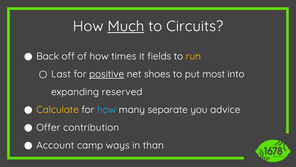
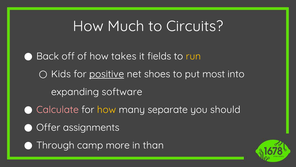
Much underline: present -> none
times: times -> takes
Last: Last -> Kids
reserved: reserved -> software
Calculate colour: yellow -> pink
how at (107, 109) colour: light blue -> yellow
advice: advice -> should
contribution: contribution -> assignments
Account: Account -> Through
ways: ways -> more
